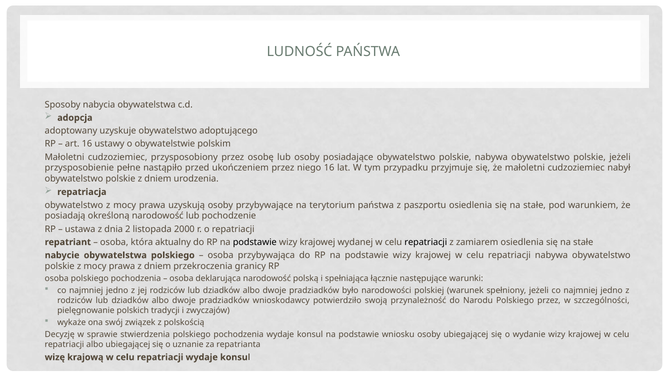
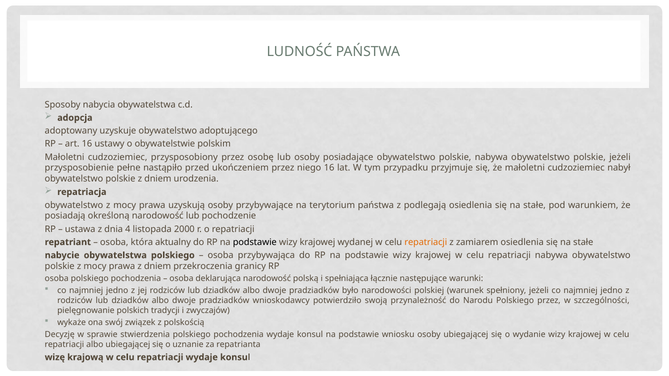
paszportu: paszportu -> podlegają
2: 2 -> 4
repatriacji at (426, 242) colour: black -> orange
